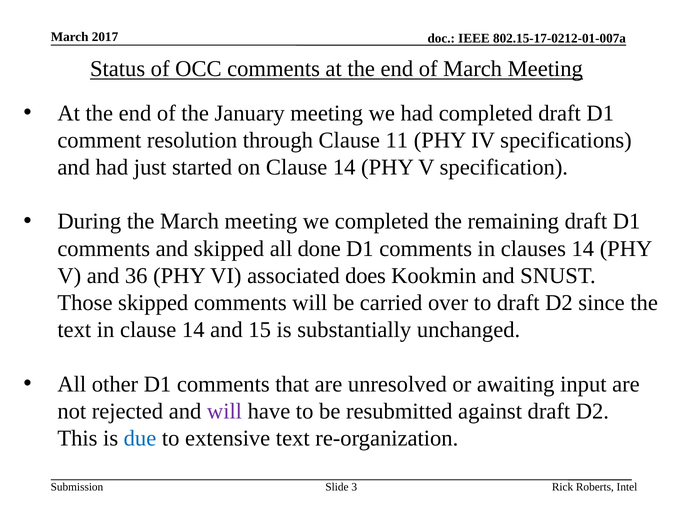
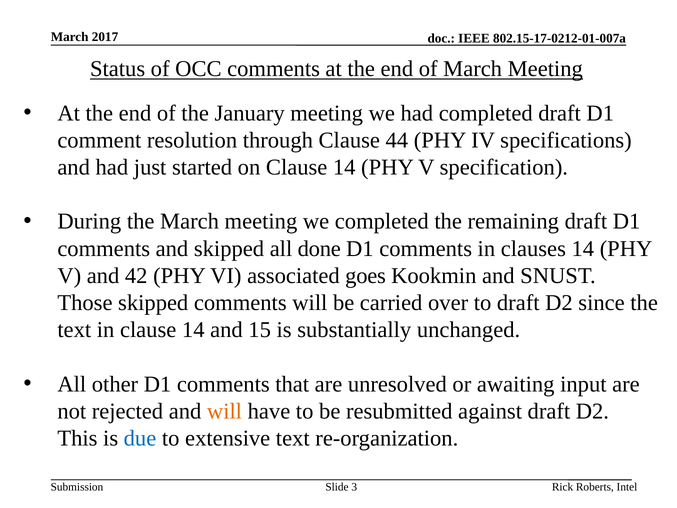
11: 11 -> 44
36: 36 -> 42
does: does -> goes
will at (224, 411) colour: purple -> orange
